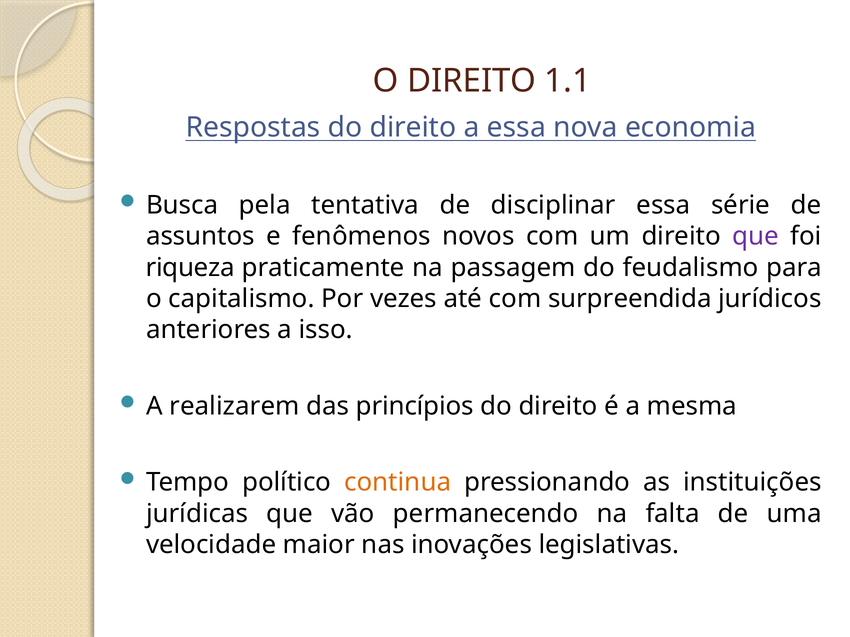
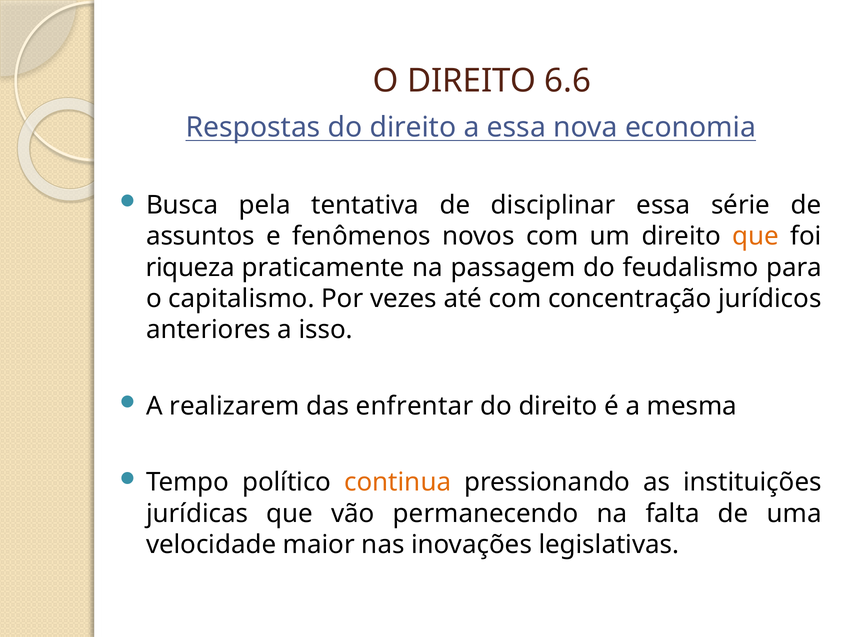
1.1: 1.1 -> 6.6
que at (755, 237) colour: purple -> orange
surpreendida: surpreendida -> concentração
princípios: princípios -> enfrentar
